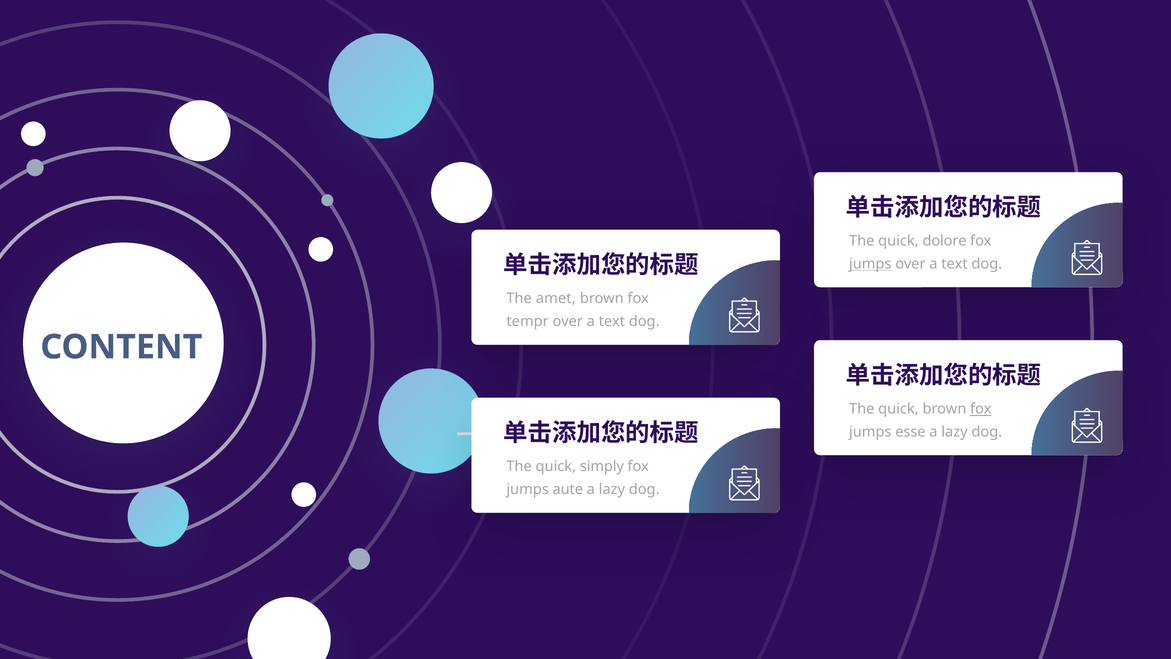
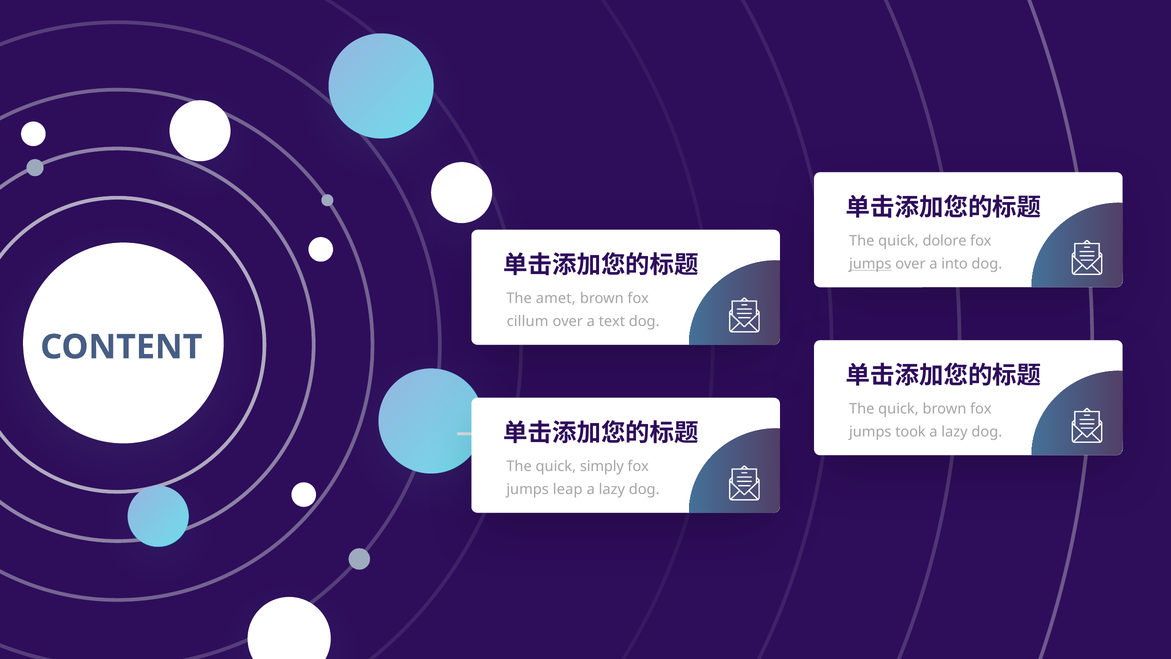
text at (954, 264): text -> into
tempr: tempr -> cillum
fox at (981, 409) underline: present -> none
esse: esse -> took
aute: aute -> leap
